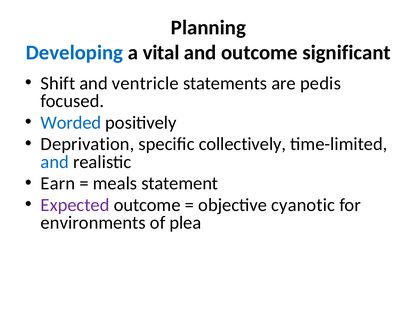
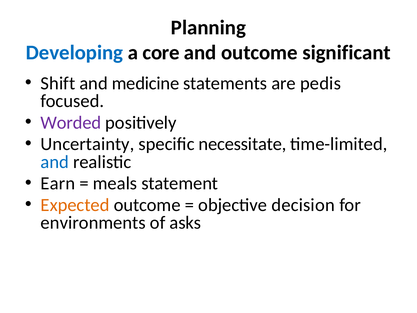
vital: vital -> core
ventricle: ventricle -> medicine
Worded colour: blue -> purple
Deprivation: Deprivation -> Uncertainty
collectively: collectively -> necessitate
Expected colour: purple -> orange
cyanotic: cyanotic -> decision
plea: plea -> asks
